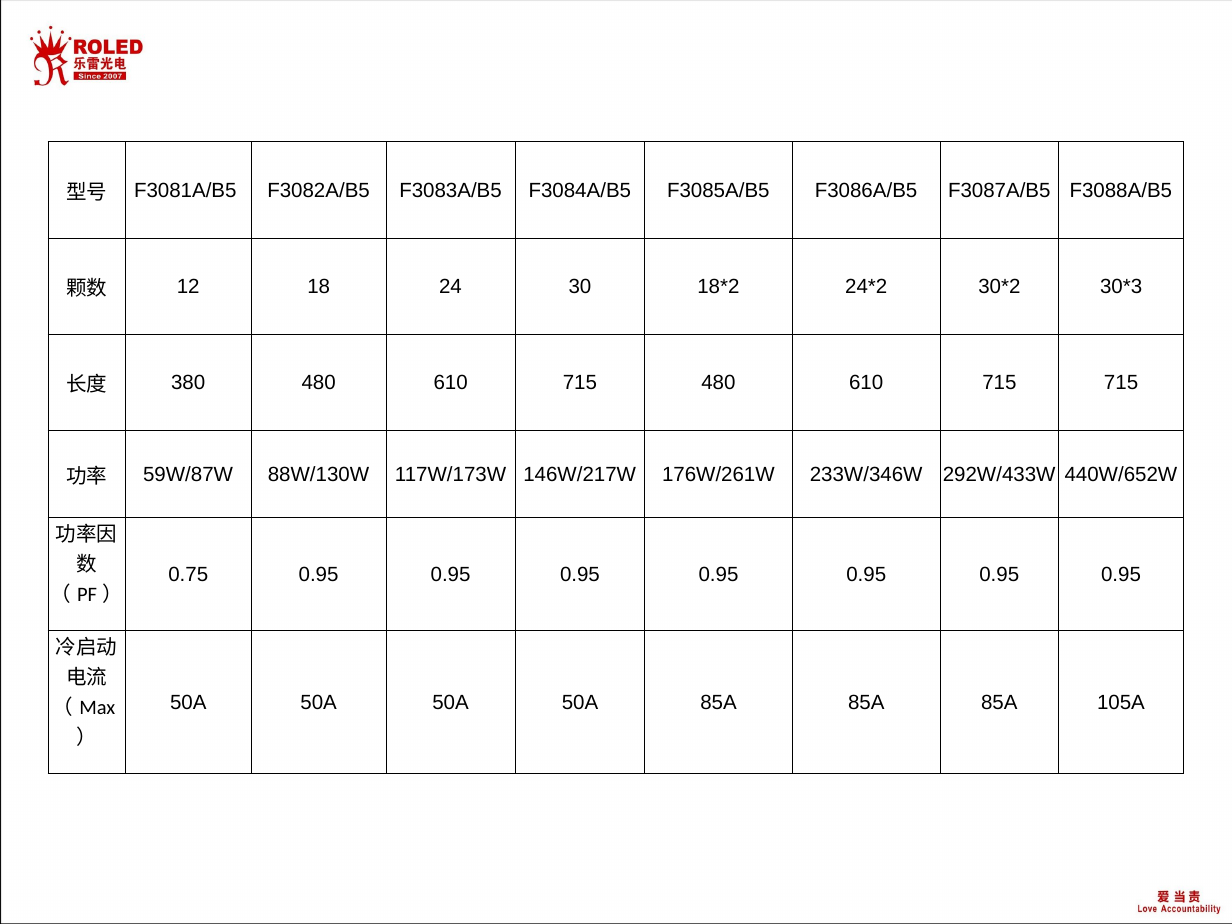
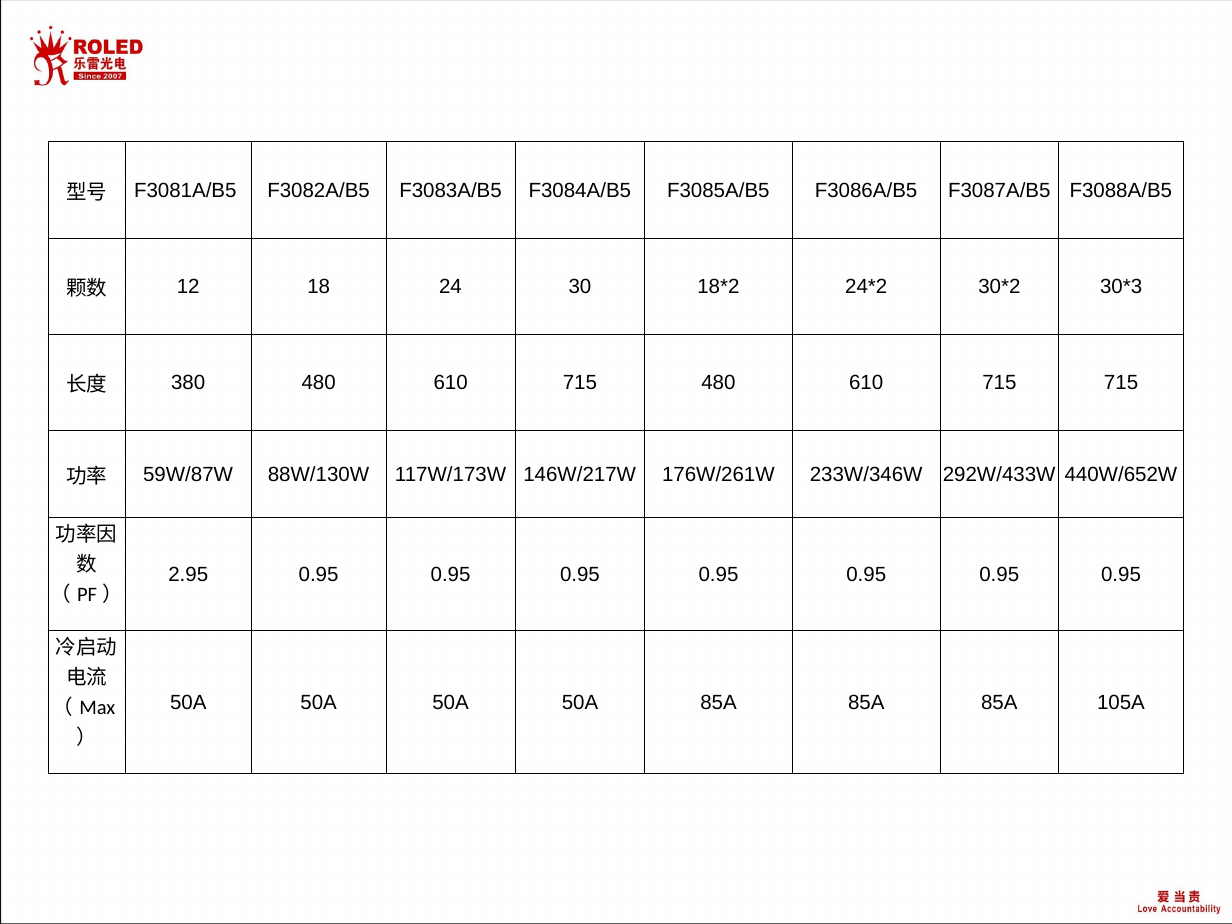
0.75: 0.75 -> 2.95
